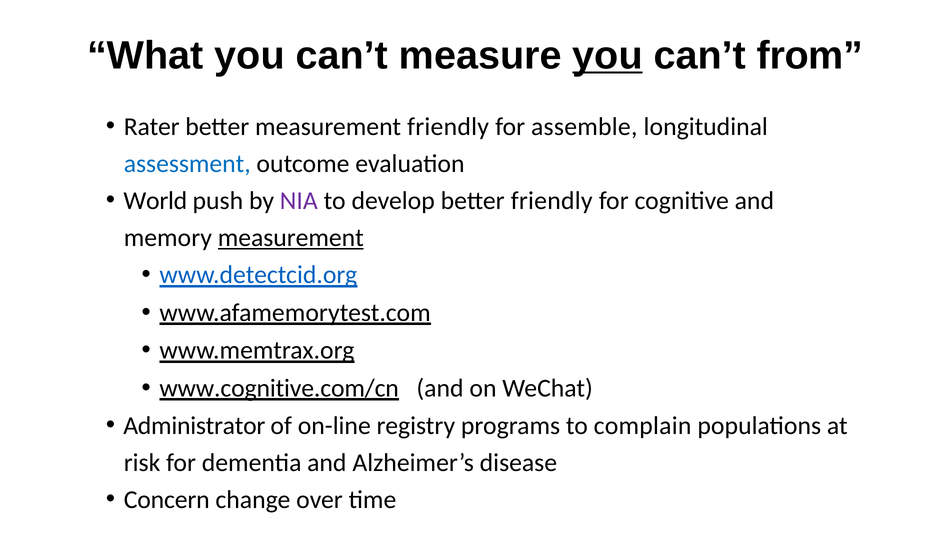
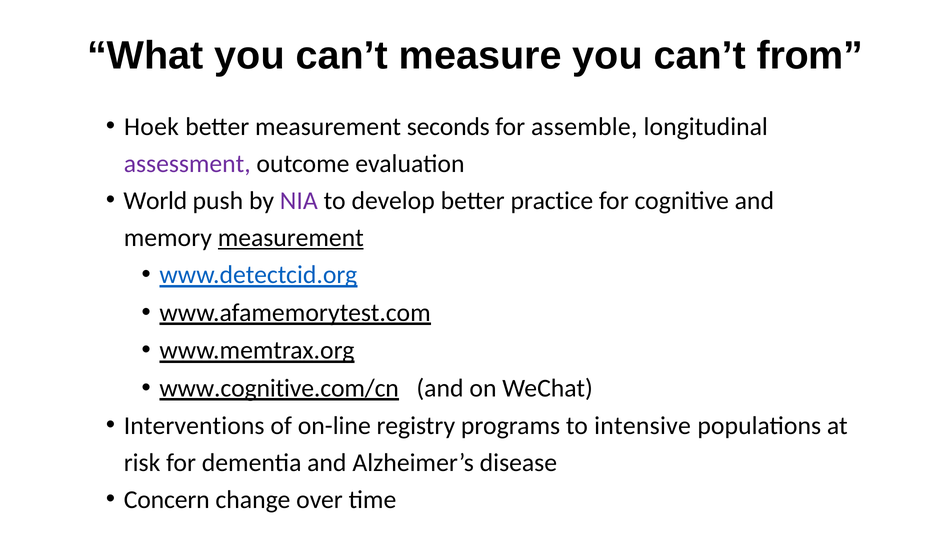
you at (608, 56) underline: present -> none
Rater: Rater -> Hoek
measurement friendly: friendly -> seconds
assessment colour: blue -> purple
better friendly: friendly -> practice
Administrator: Administrator -> Interventions
complain: complain -> intensive
